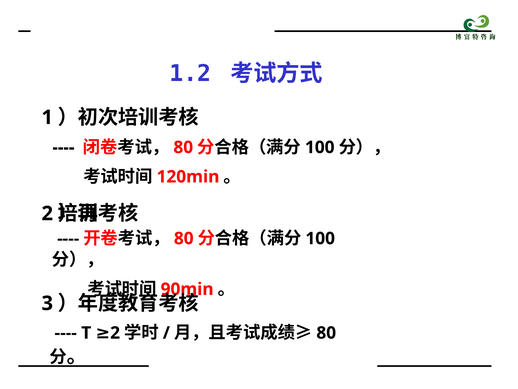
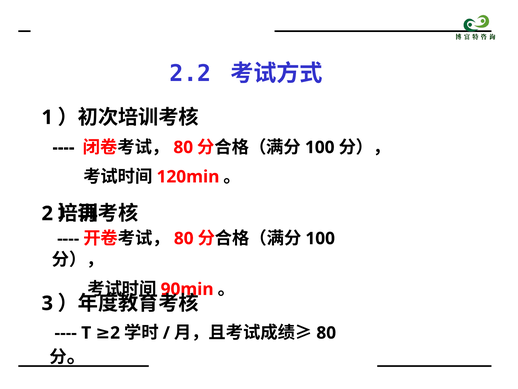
1.2: 1.2 -> 2.2
